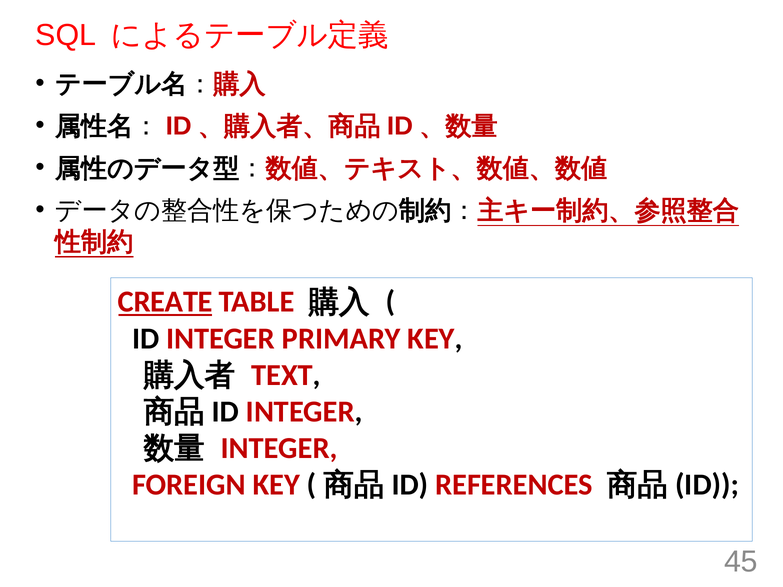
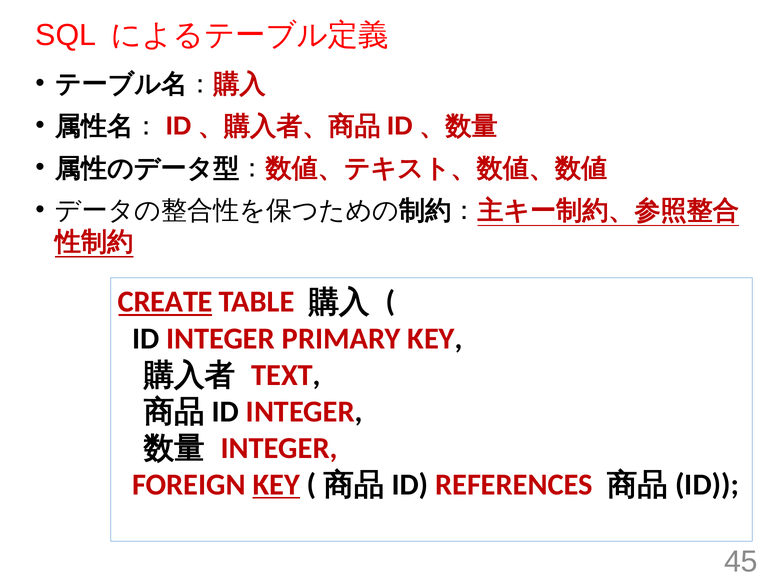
KEY at (276, 485) underline: none -> present
